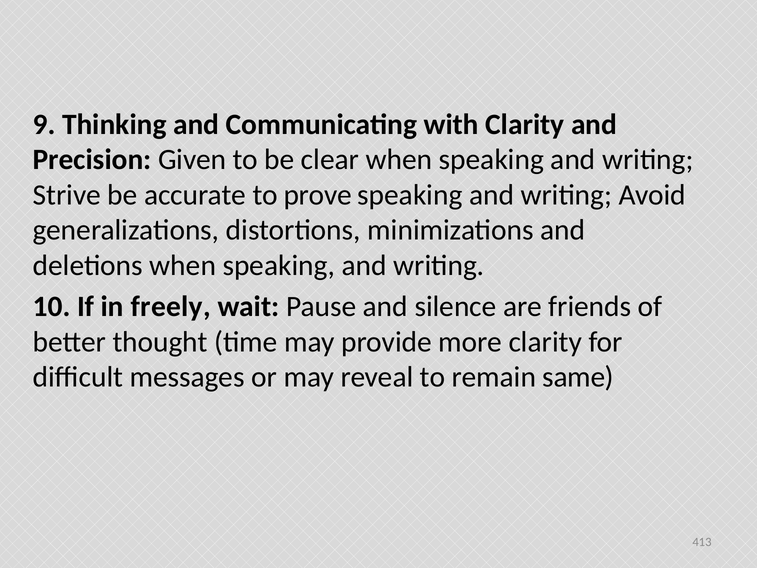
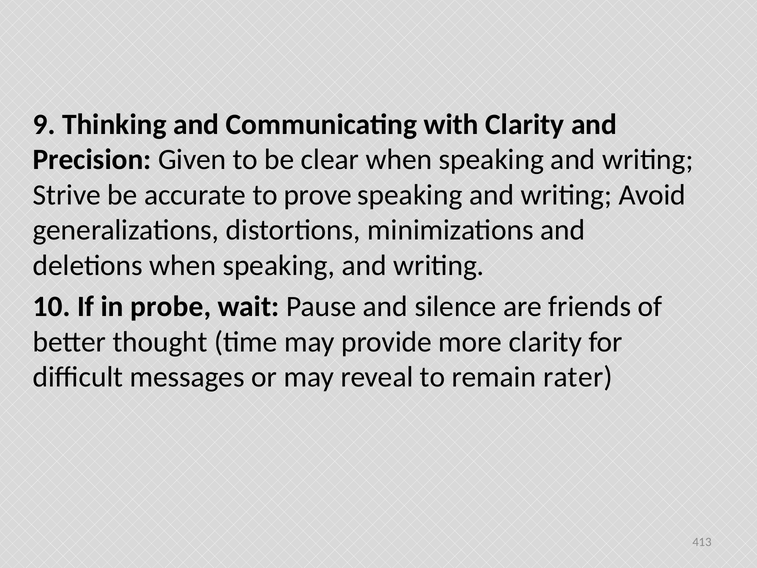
freely: freely -> probe
same: same -> rater
